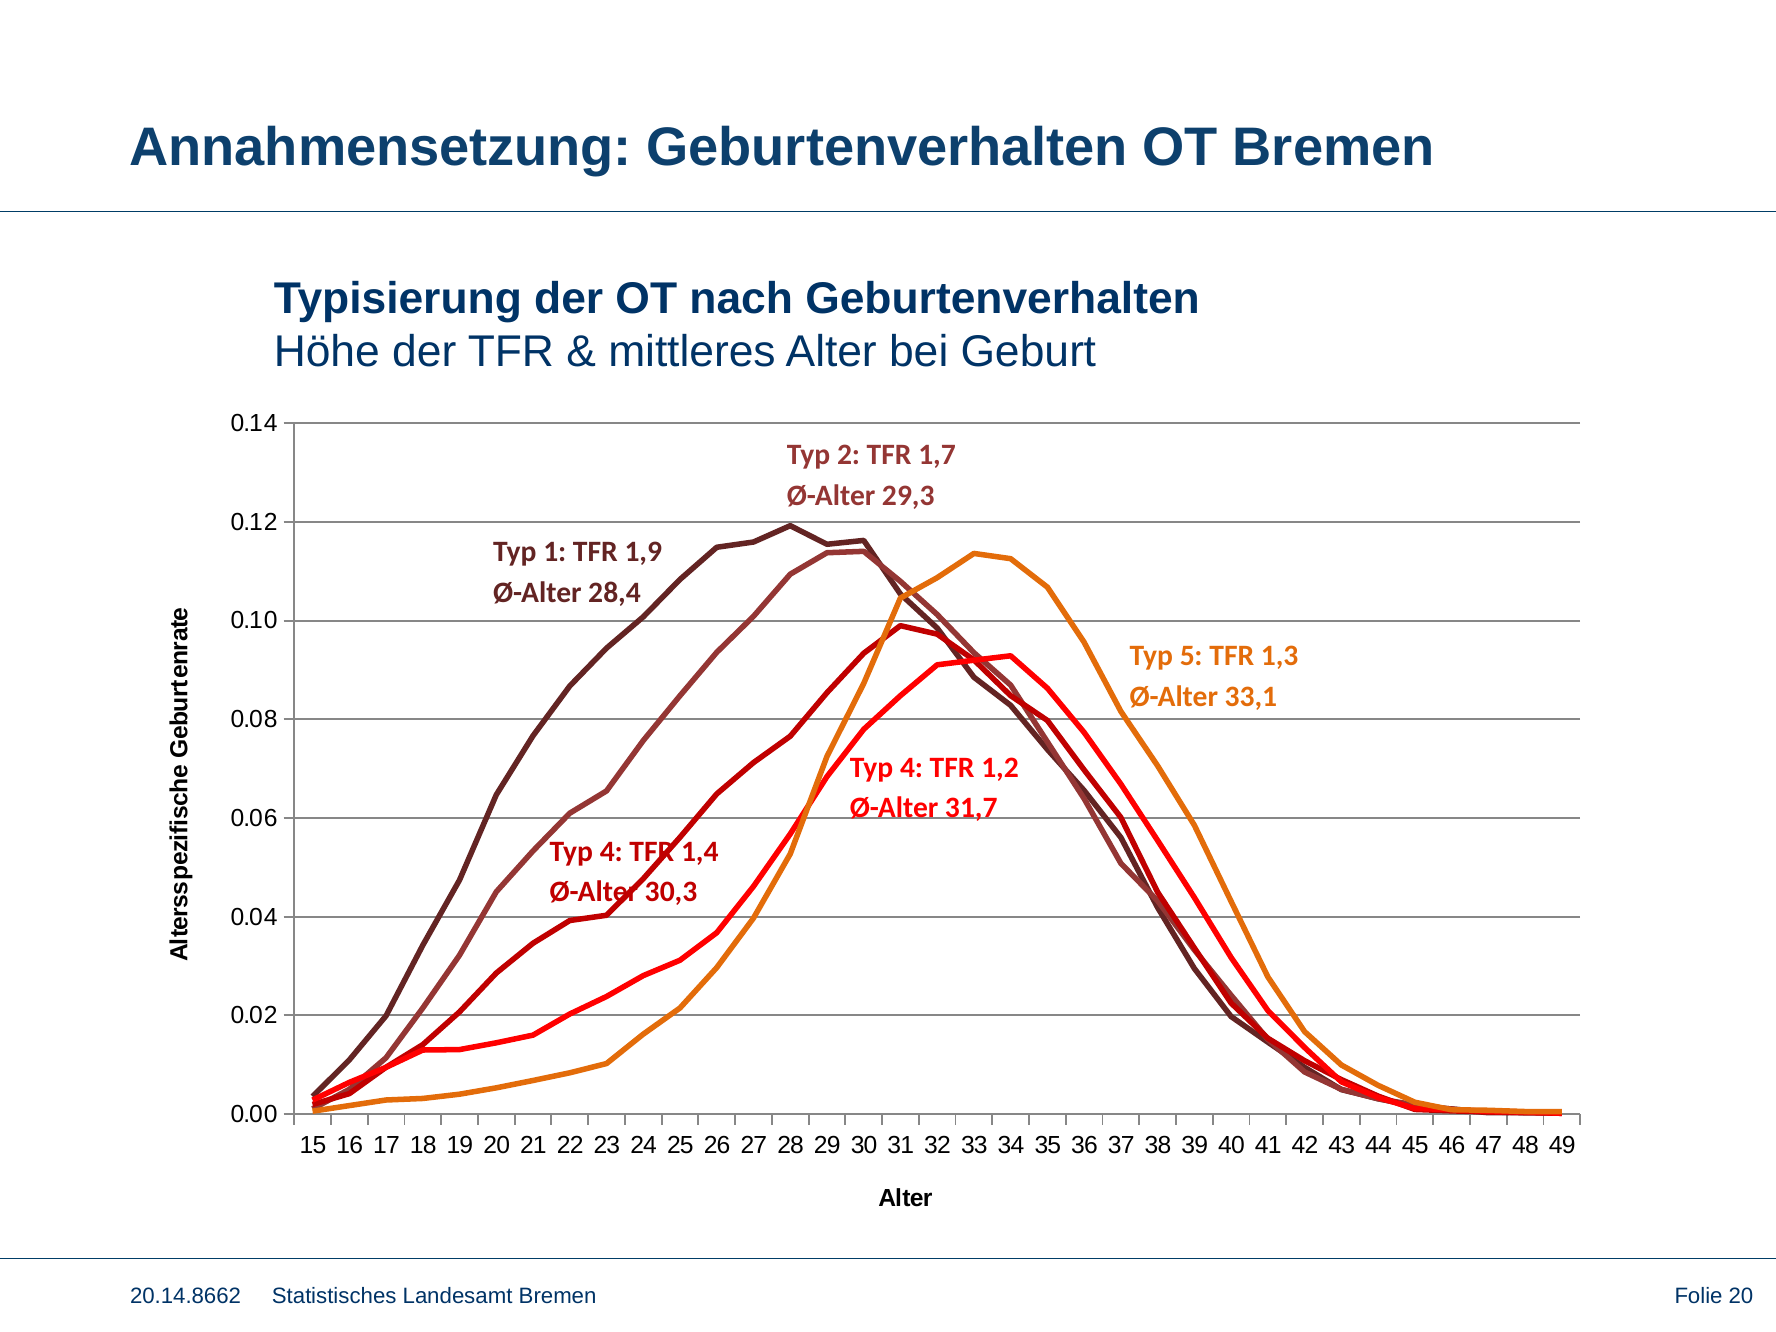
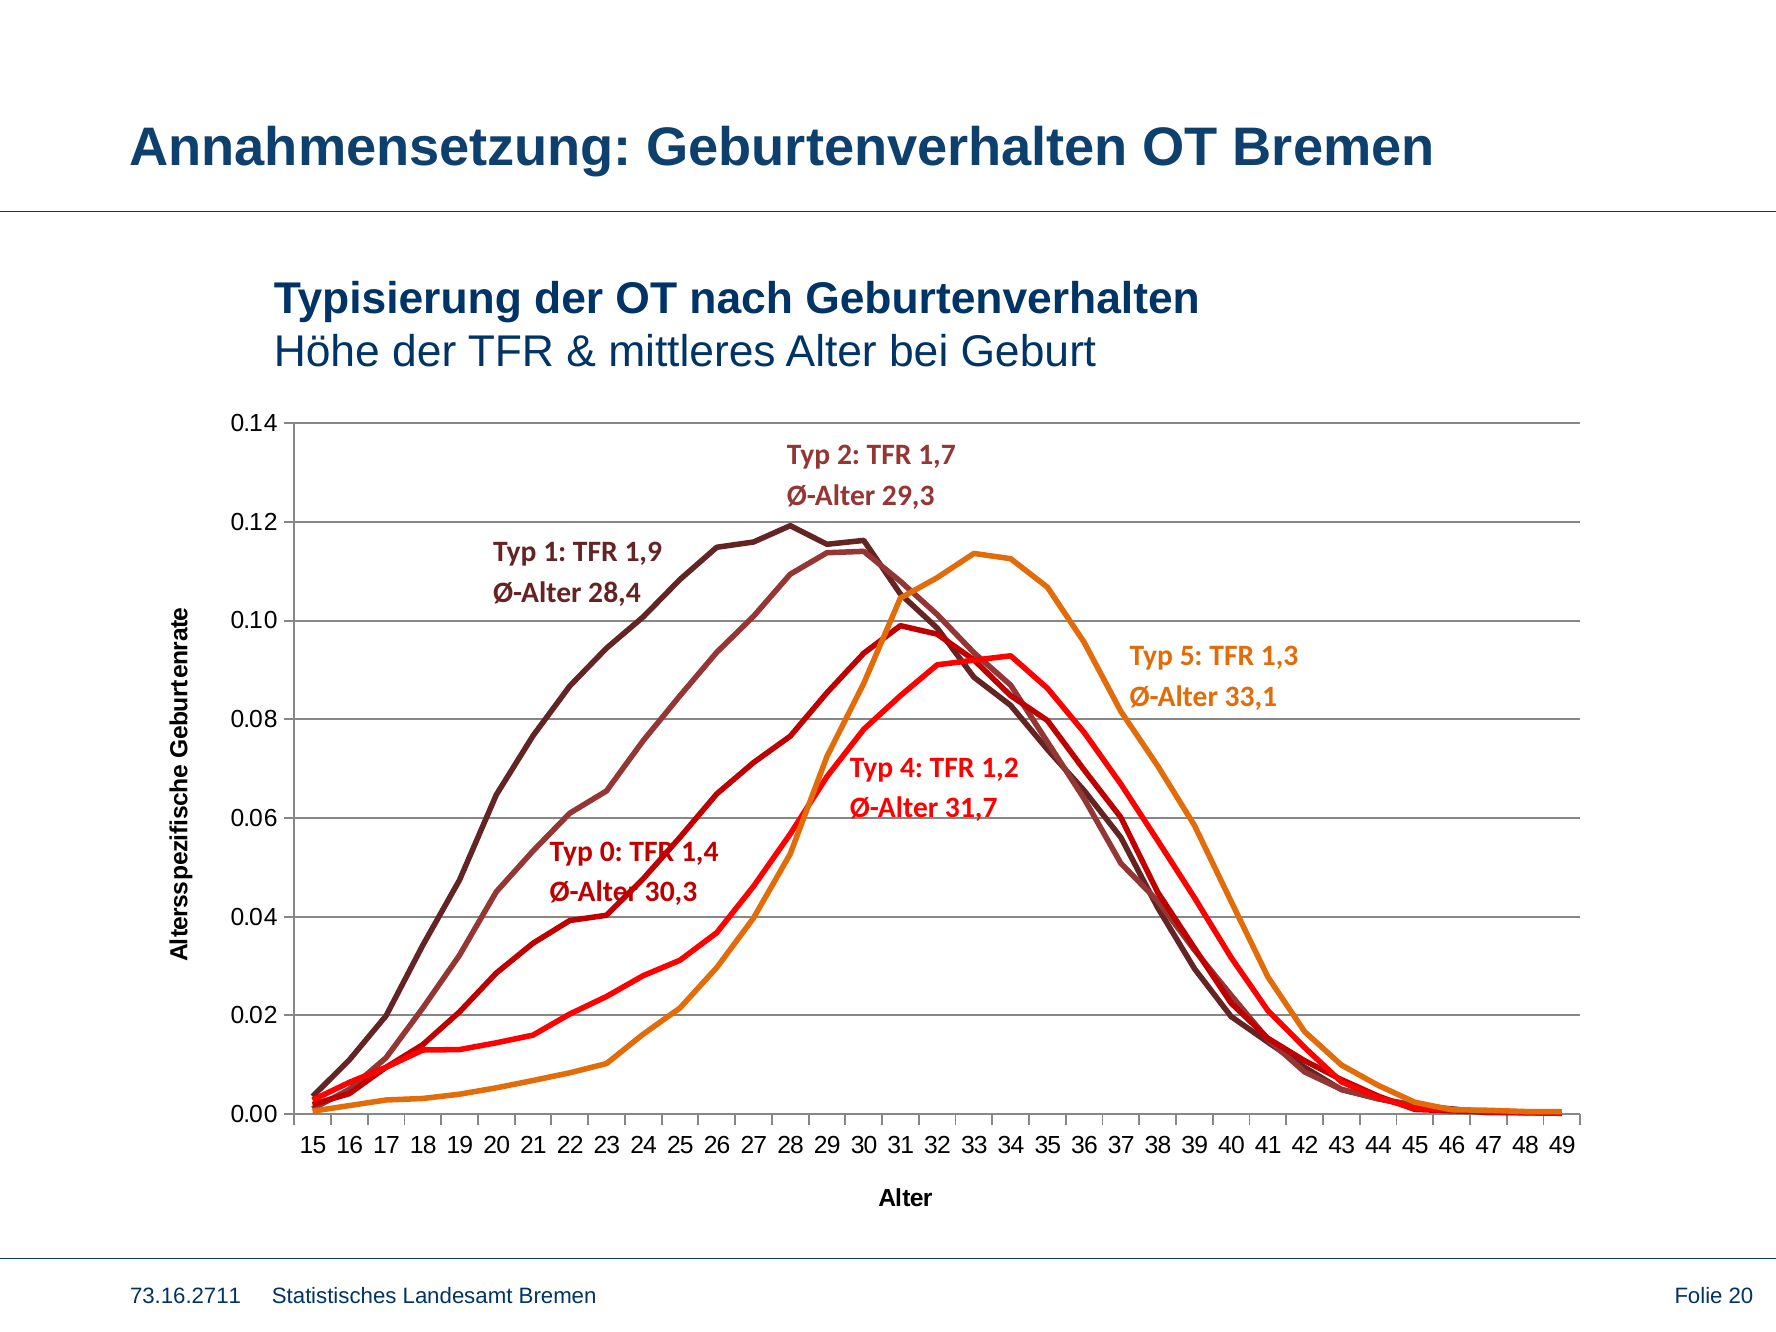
4 at (611, 851): 4 -> 0
20.14.8662: 20.14.8662 -> 73.16.2711
